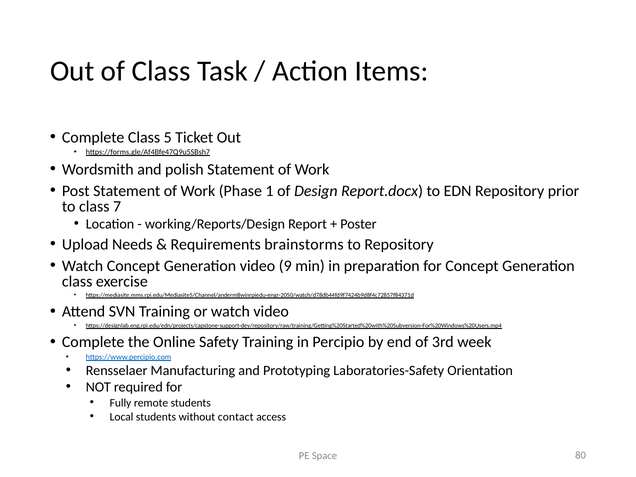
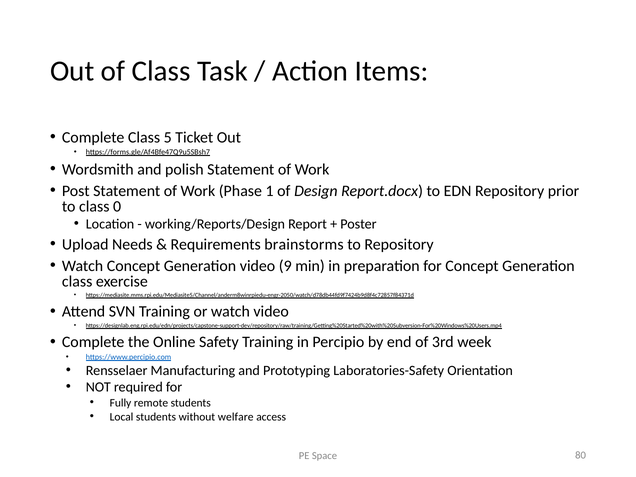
7: 7 -> 0
contact: contact -> welfare
